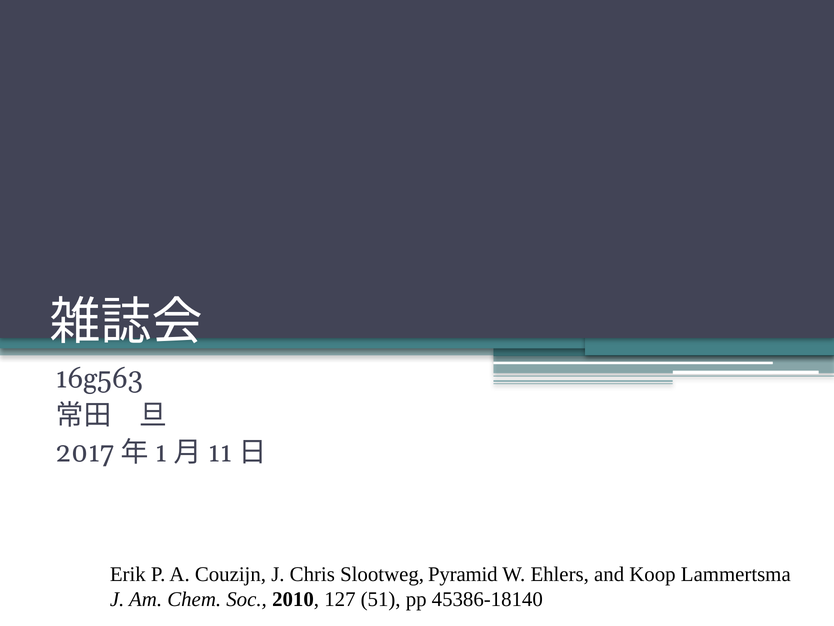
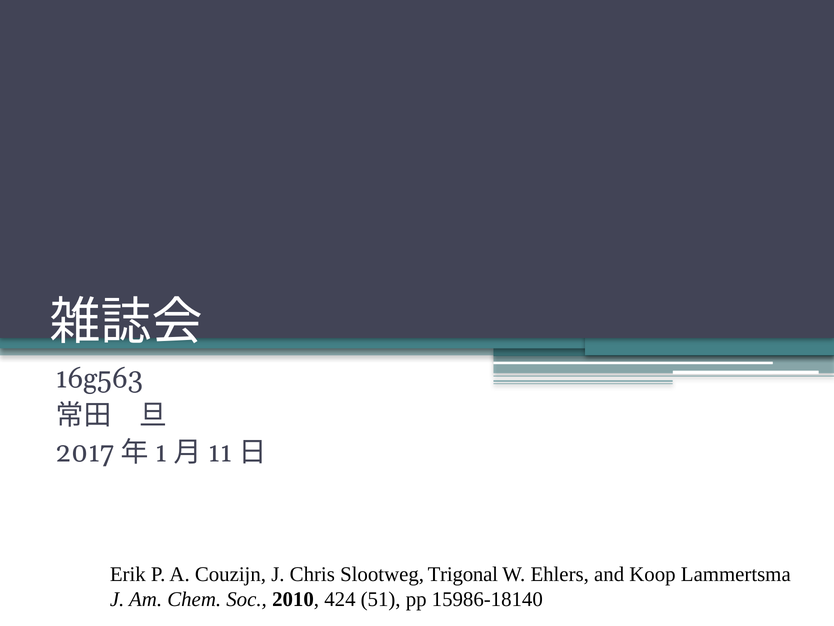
Pyramid: Pyramid -> Trigonal
127: 127 -> 424
45386-18140: 45386-18140 -> 15986-18140
